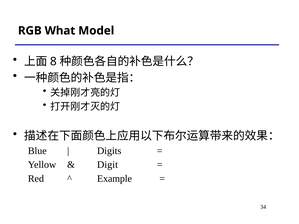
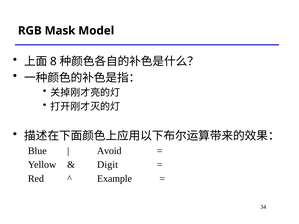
What: What -> Mask
Digits: Digits -> Avoid
